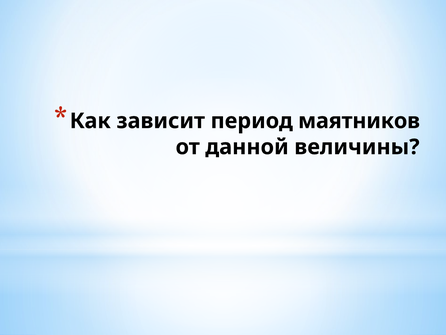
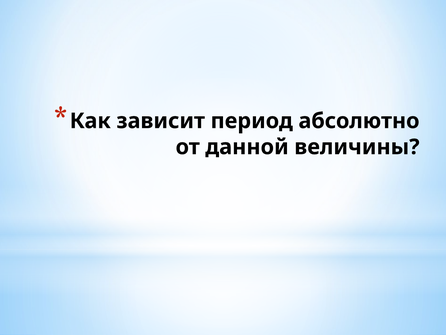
маятников: маятников -> абсолютно
